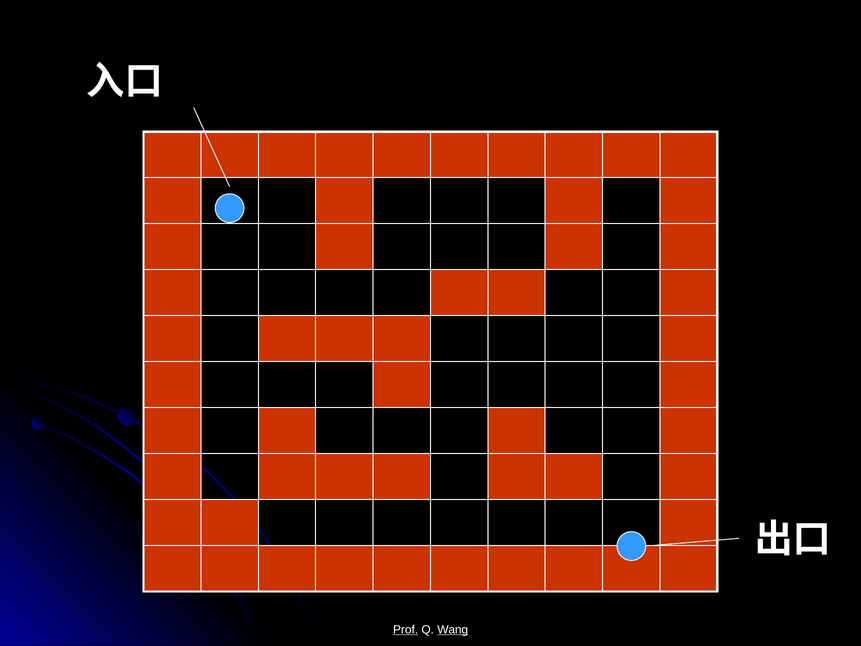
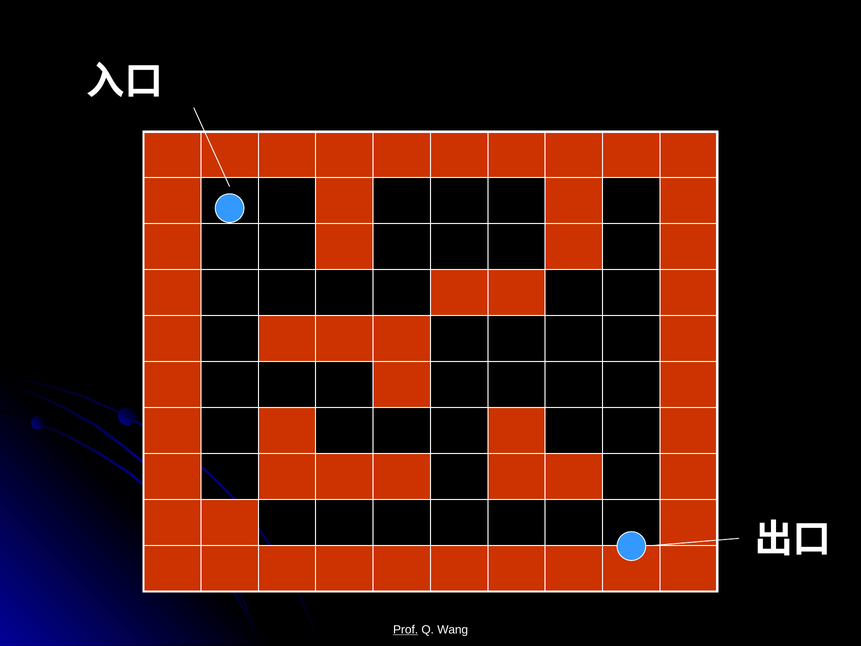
Wang underline: present -> none
